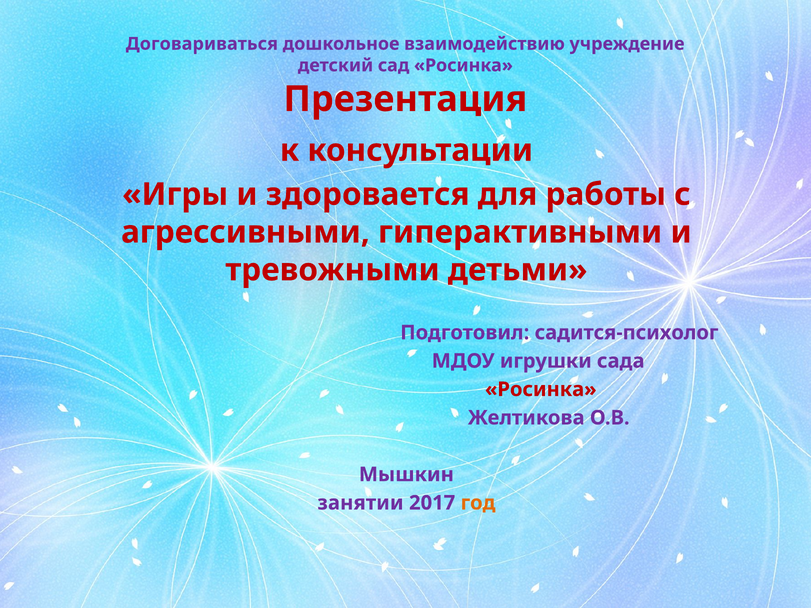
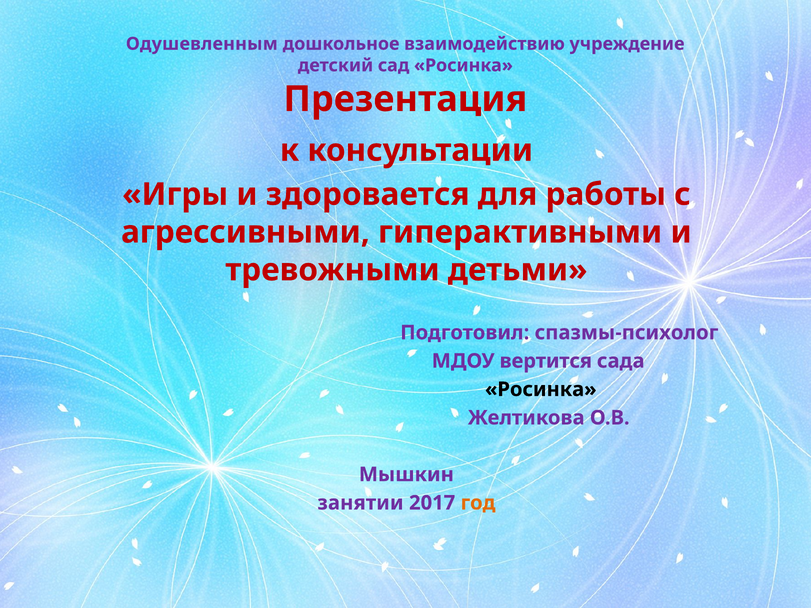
Договариваться: Договариваться -> Одушевленным
садится-психолог: садится-психолог -> спазмы-психолог
игрушки: игрушки -> вертится
Росинка at (541, 390) colour: red -> black
